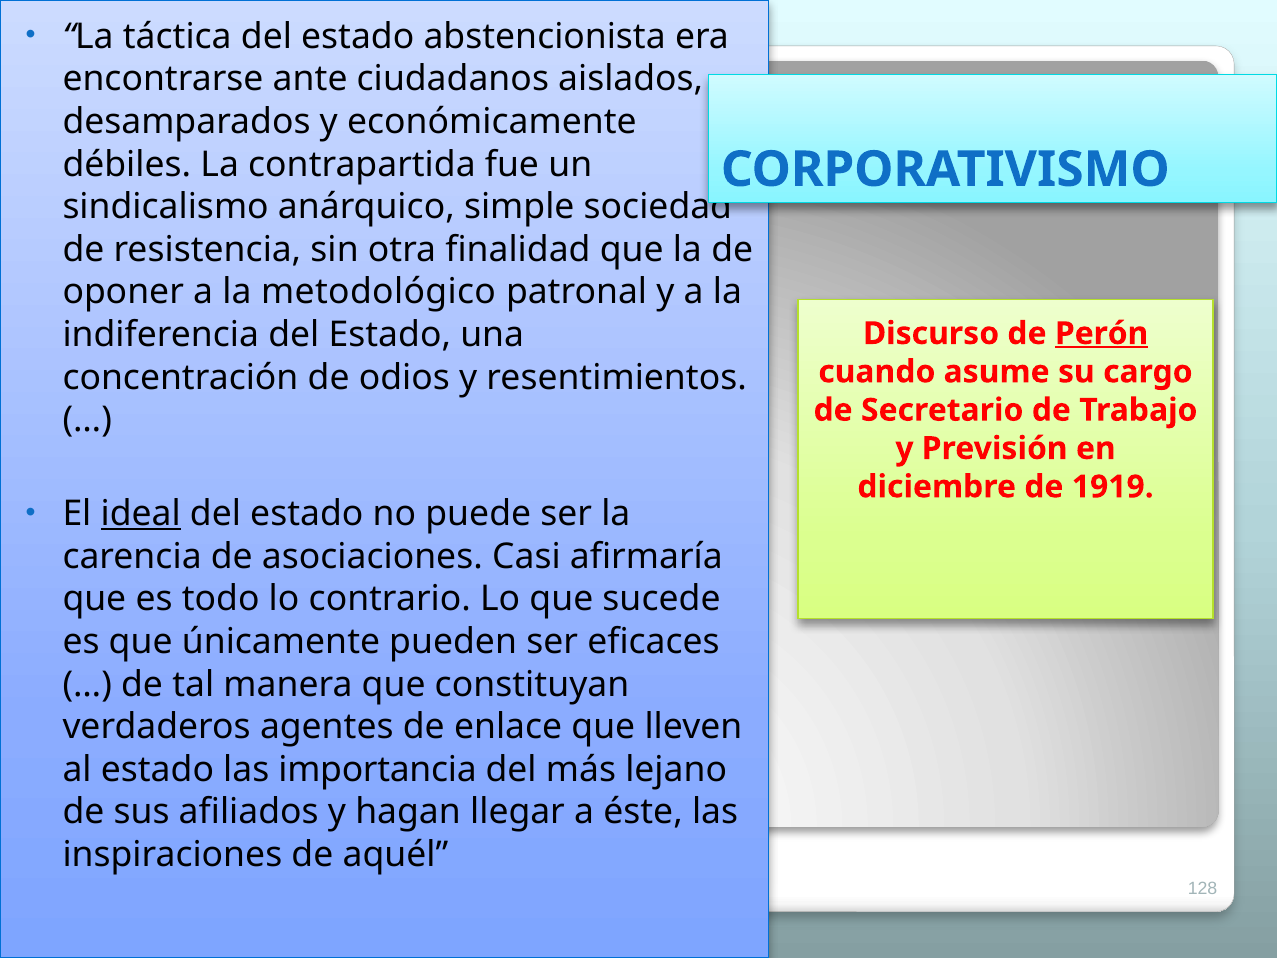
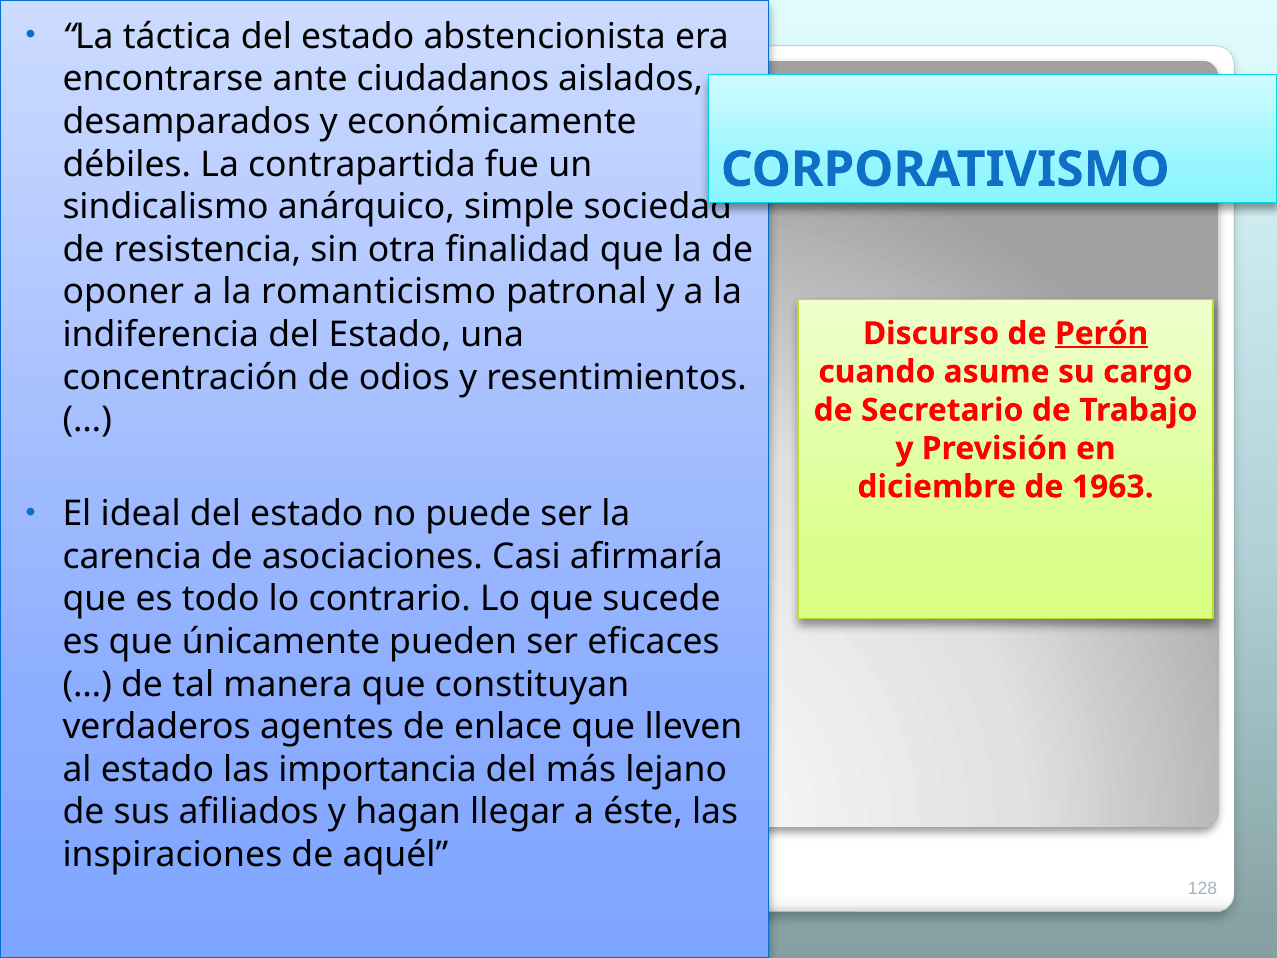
metodológico: metodológico -> romanticismo
1919: 1919 -> 1963
ideal underline: present -> none
